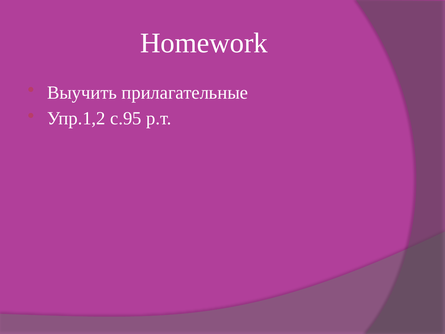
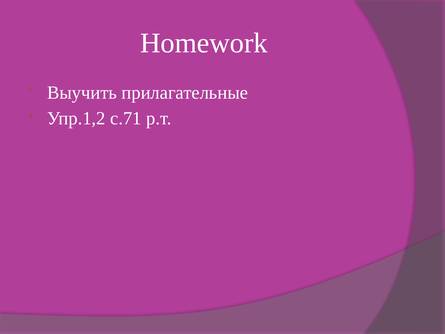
с.95: с.95 -> с.71
